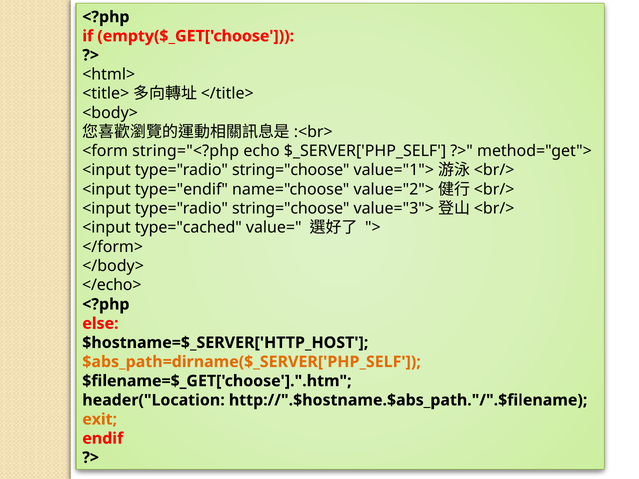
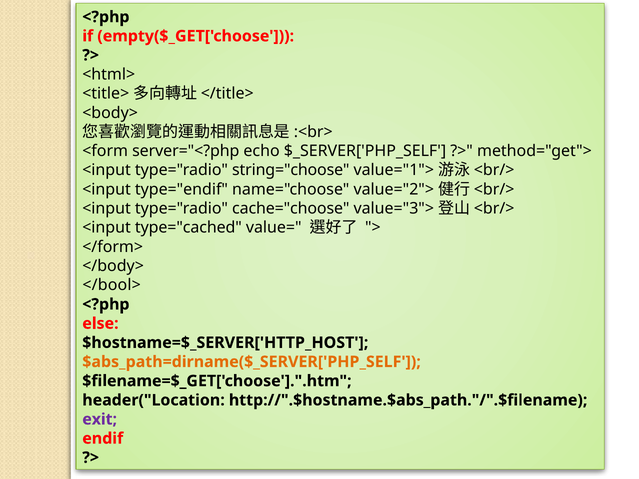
string="<?php: string="<?php -> server="<?php
string="choose at (291, 209): string="choose -> cache="choose
</echo>: </echo> -> </bool>
exit colour: orange -> purple
